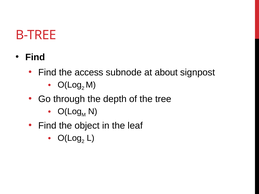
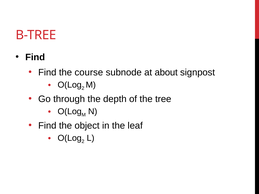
access: access -> course
